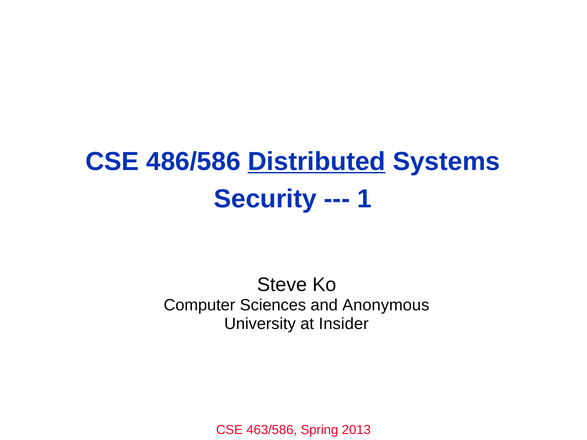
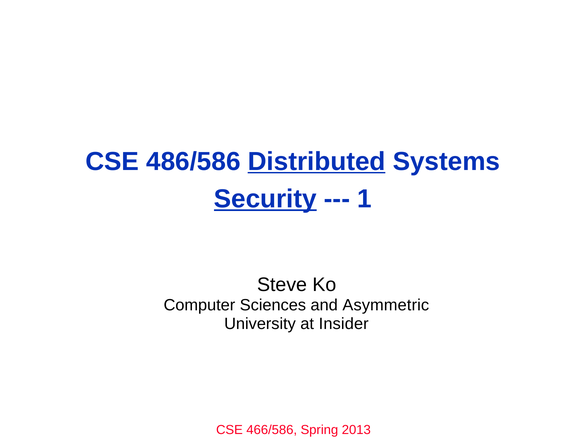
Security underline: none -> present
Anonymous: Anonymous -> Asymmetric
463/586: 463/586 -> 466/586
